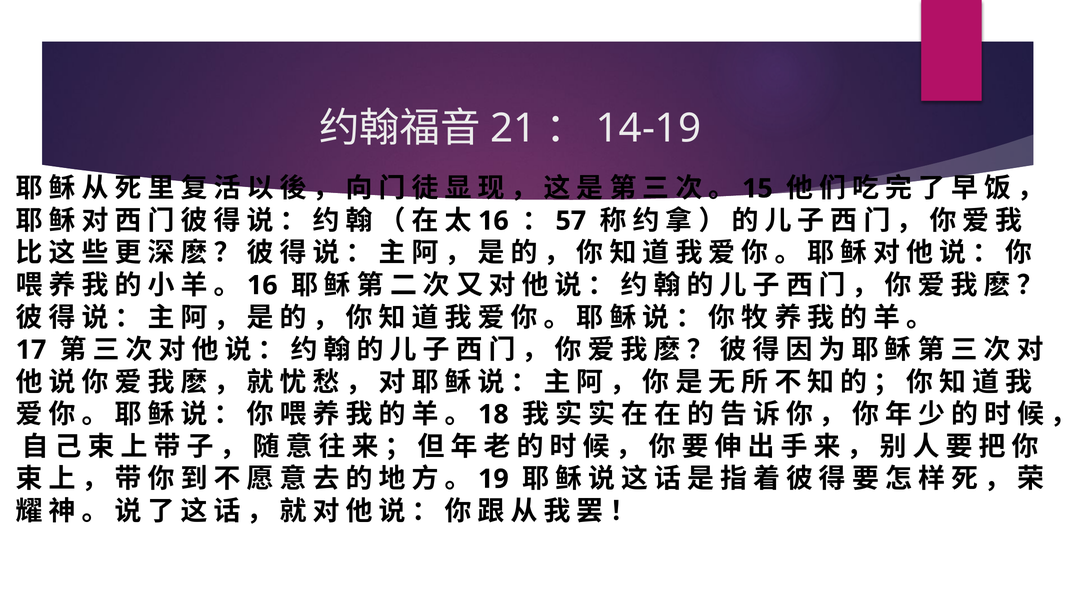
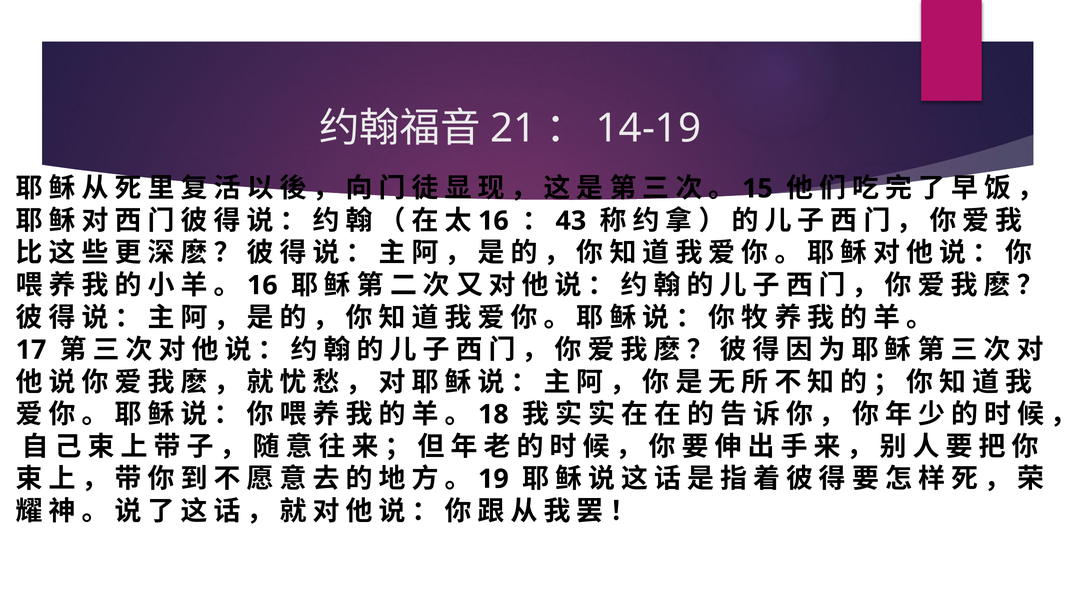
57: 57 -> 43
